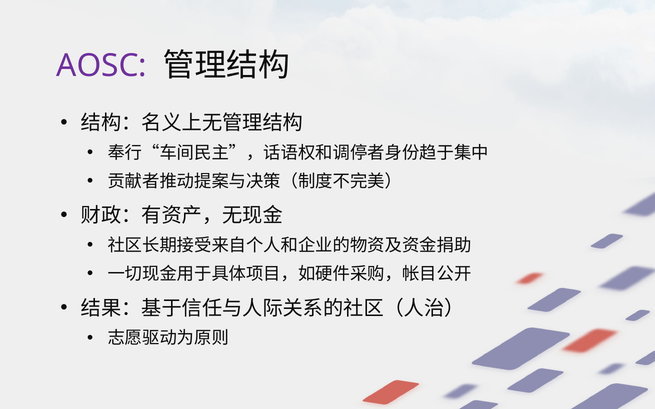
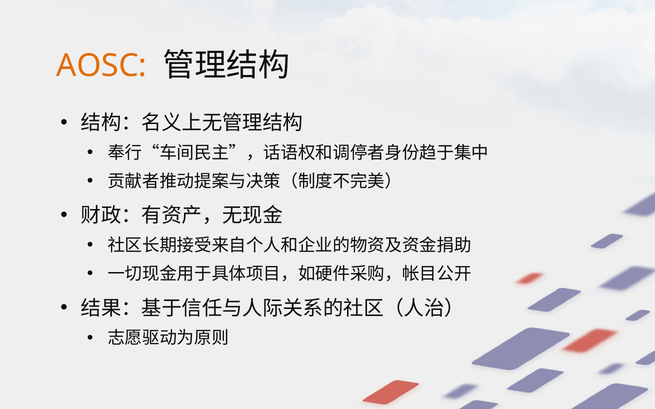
AOSC colour: purple -> orange
